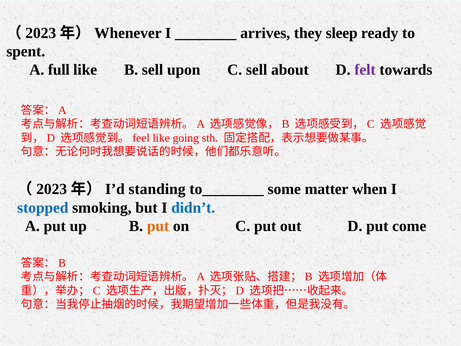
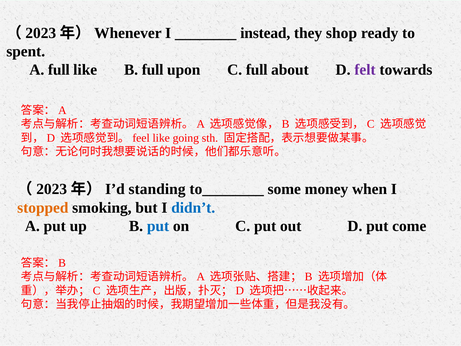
arrives: arrives -> instead
sleep: sleep -> shop
B sell: sell -> full
C sell: sell -> full
matter: matter -> money
stopped colour: blue -> orange
put at (158, 226) colour: orange -> blue
